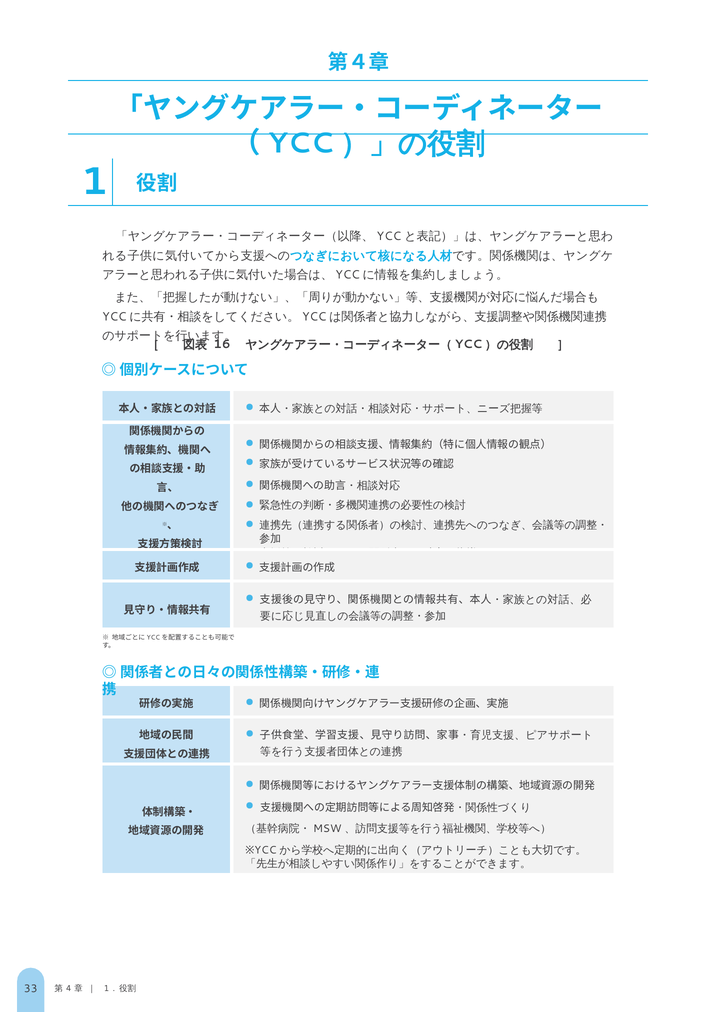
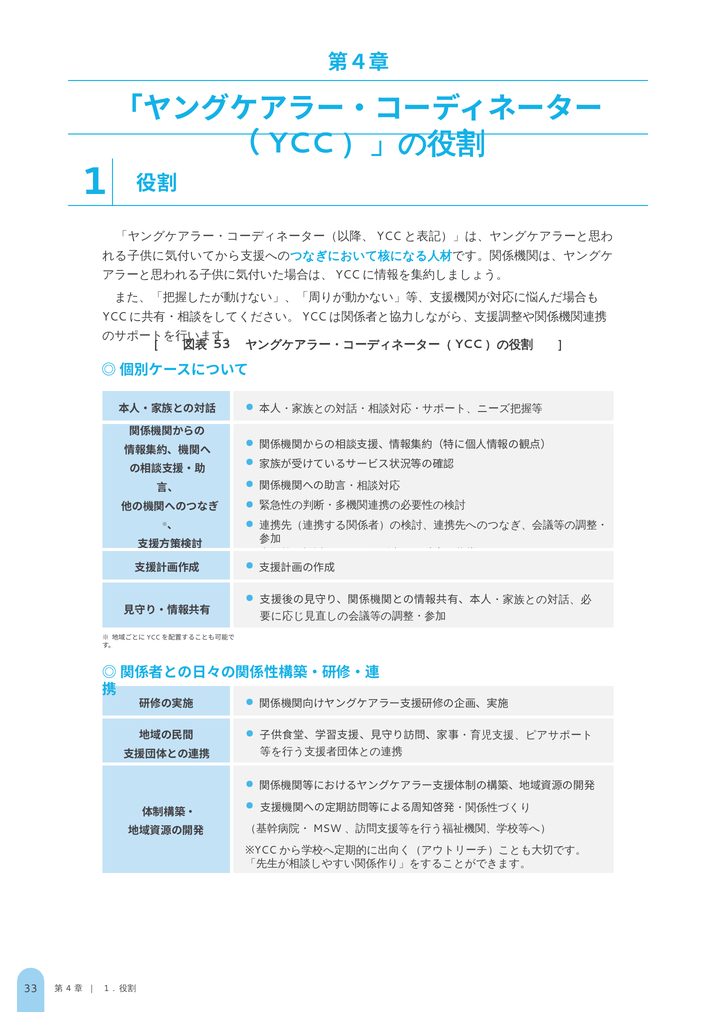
16: 16 -> 53
